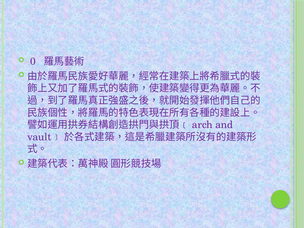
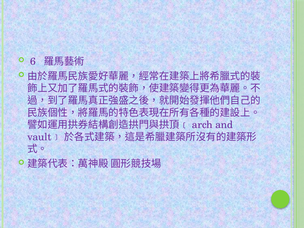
0: 0 -> 6
